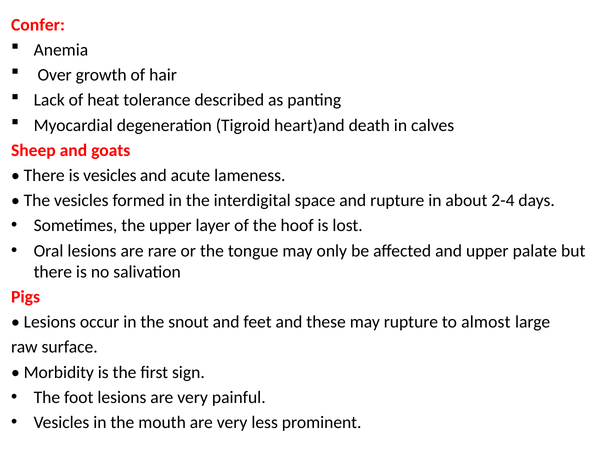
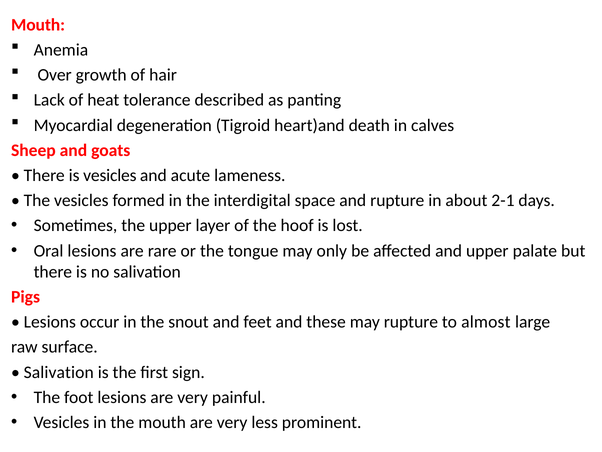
Confer at (38, 25): Confer -> Mouth
2-4: 2-4 -> 2-1
Morbidity at (59, 372): Morbidity -> Salivation
